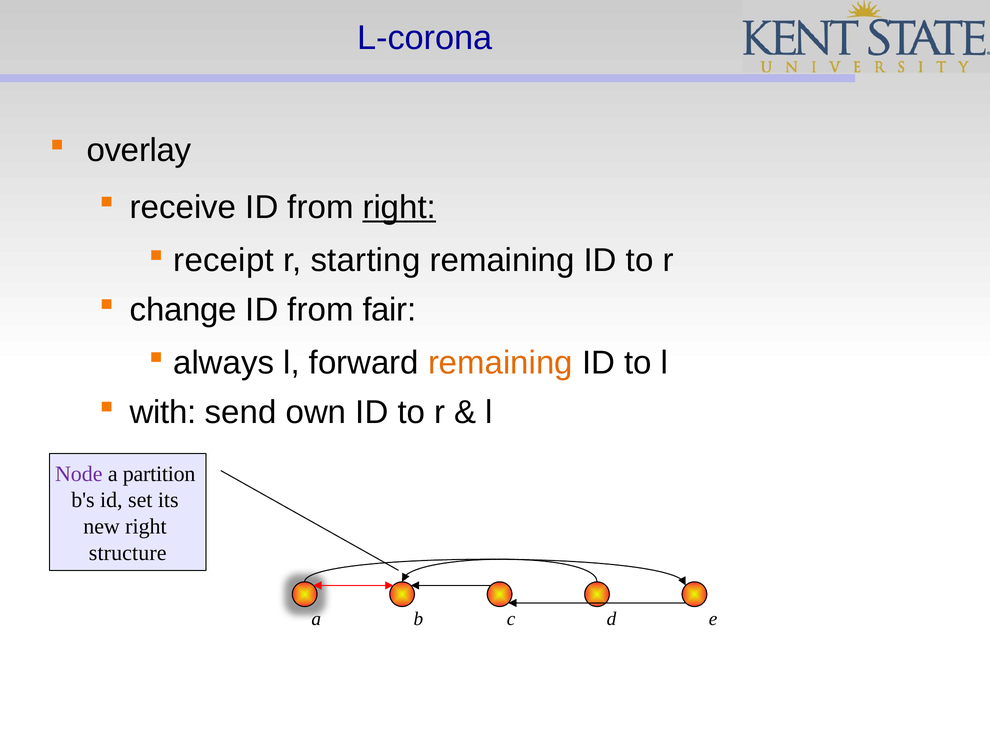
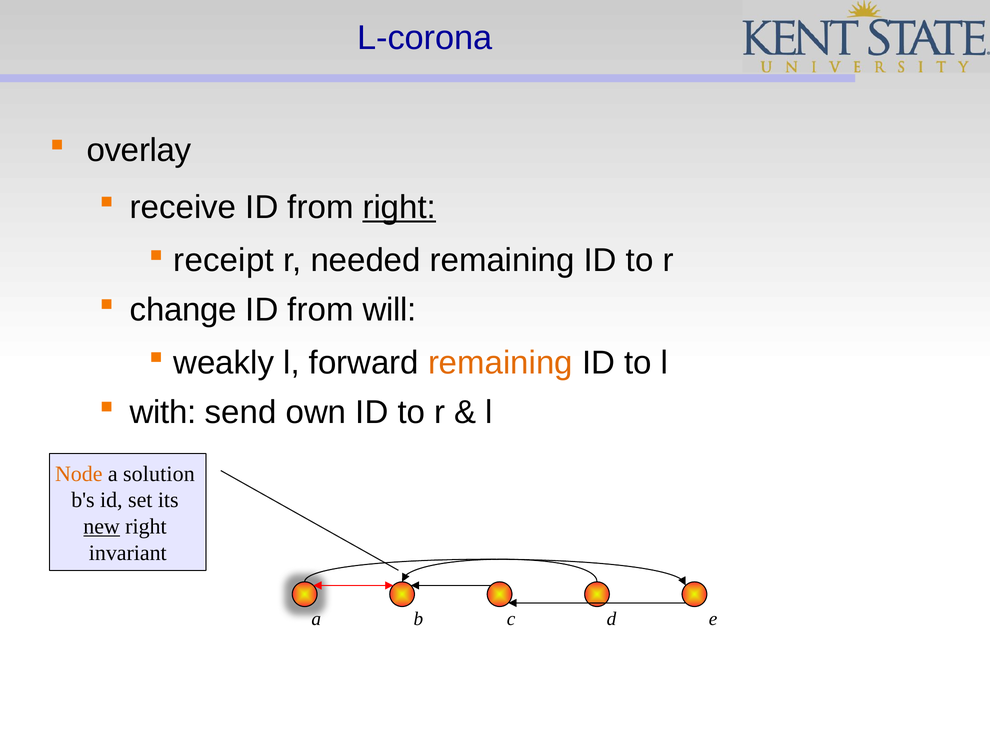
starting: starting -> needed
fair: fair -> will
always: always -> weakly
Node colour: purple -> orange
partition: partition -> solution
new underline: none -> present
structure: structure -> invariant
